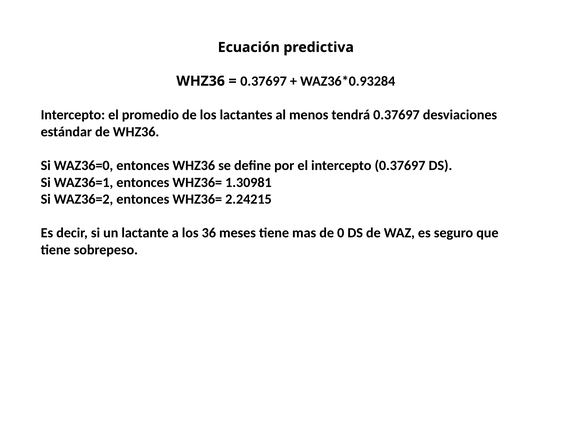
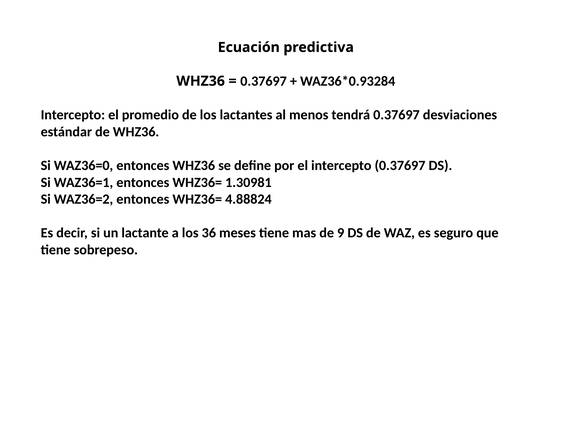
2.24215: 2.24215 -> 4.88824
0: 0 -> 9
